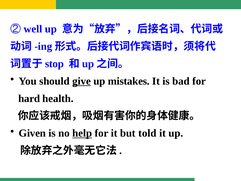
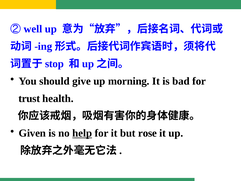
give underline: present -> none
mistakes: mistakes -> morning
hard: hard -> trust
told: told -> rose
